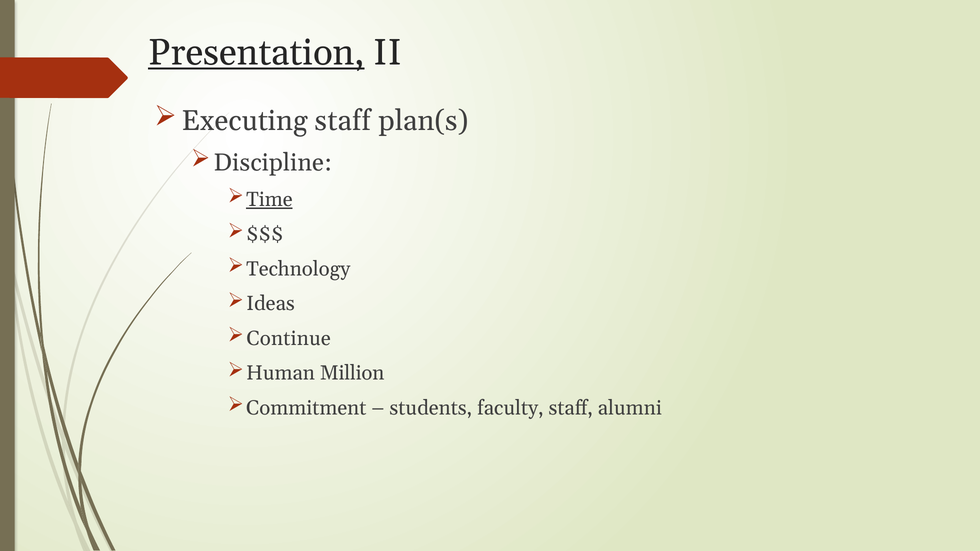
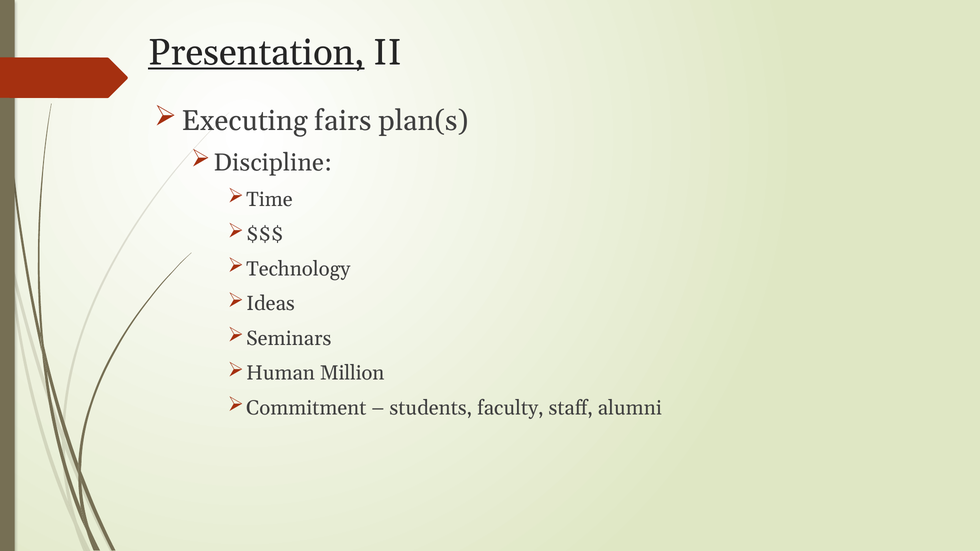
Executing staff: staff -> fairs
Time underline: present -> none
Continue: Continue -> Seminars
